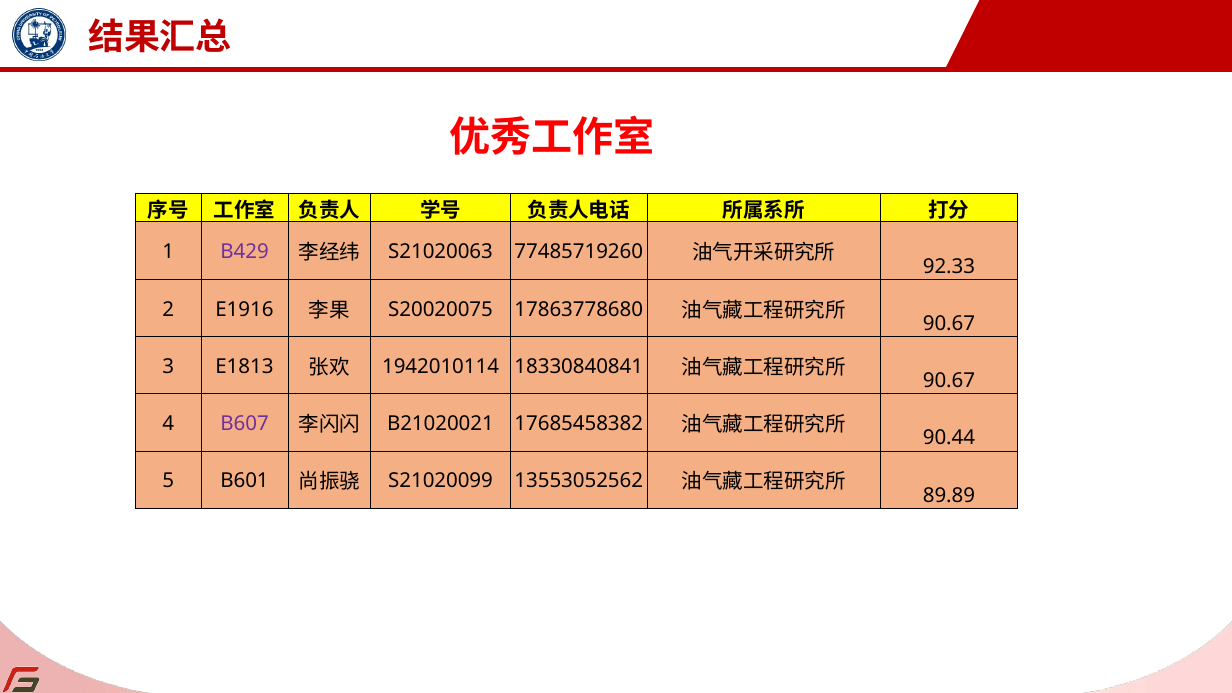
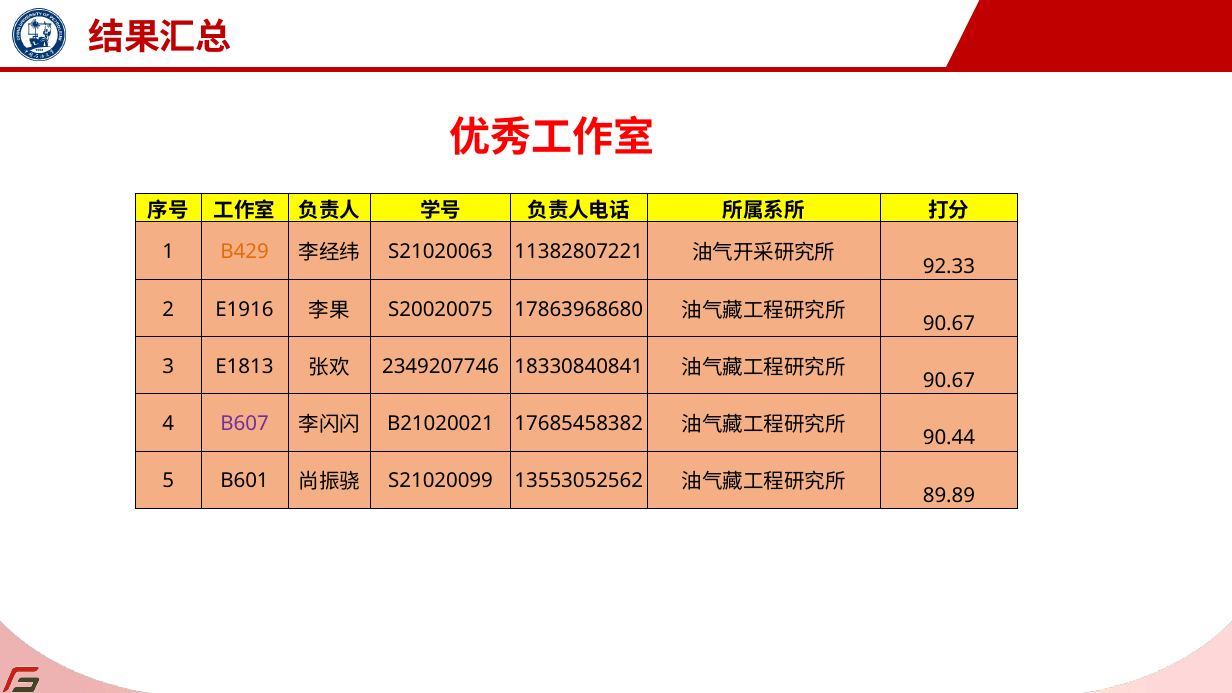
B429 colour: purple -> orange
77485719260: 77485719260 -> 11382807221
17863778680: 17863778680 -> 17863968680
1942010114: 1942010114 -> 2349207746
